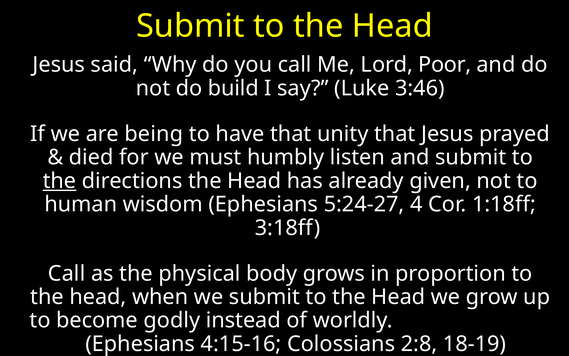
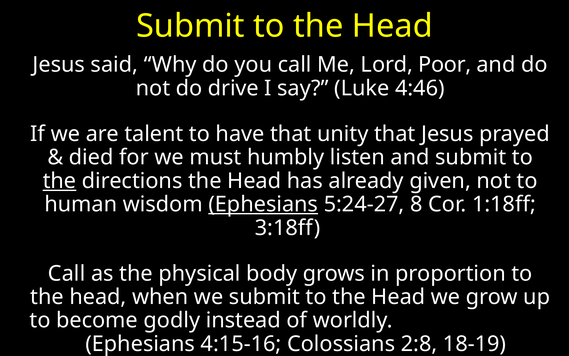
build: build -> drive
3:46: 3:46 -> 4:46
being: being -> talent
Ephesians at (263, 204) underline: none -> present
4: 4 -> 8
